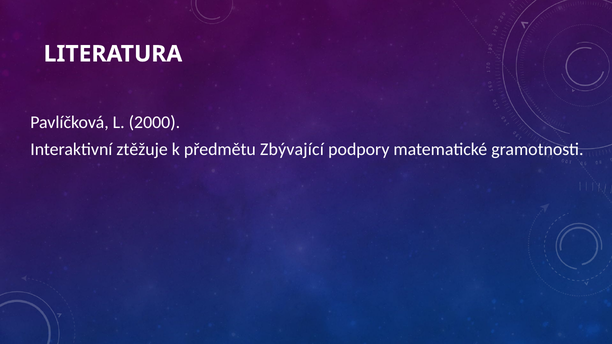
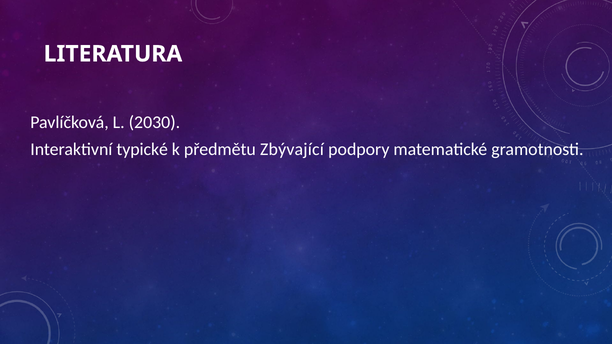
2000: 2000 -> 2030
ztěžuje: ztěžuje -> typické
